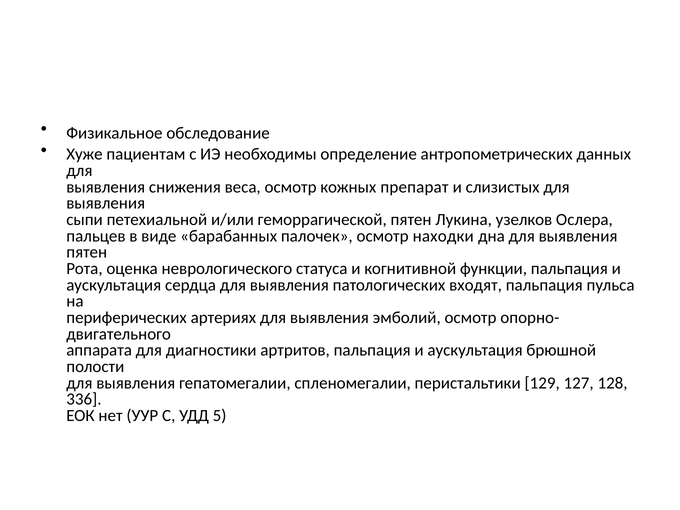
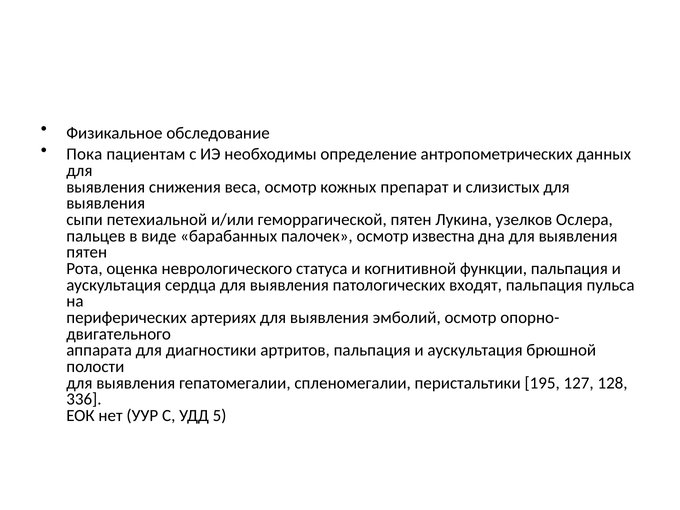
Хуже: Хуже -> Пока
находки: находки -> известна
129: 129 -> 195
